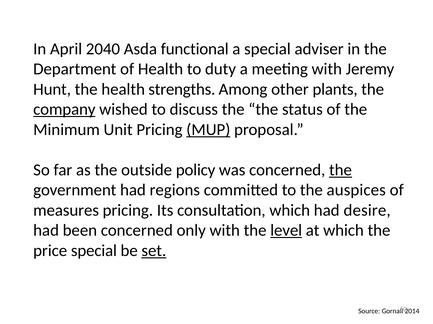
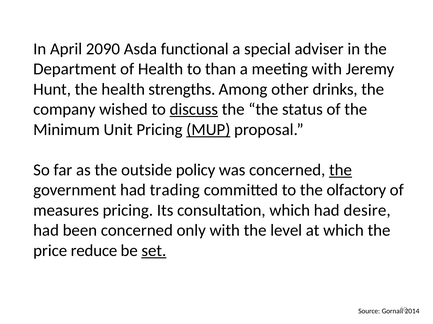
2040: 2040 -> 2090
duty: duty -> than
plants: plants -> drinks
company underline: present -> none
discuss underline: none -> present
regions: regions -> trading
auspices: auspices -> olfactory
level underline: present -> none
price special: special -> reduce
